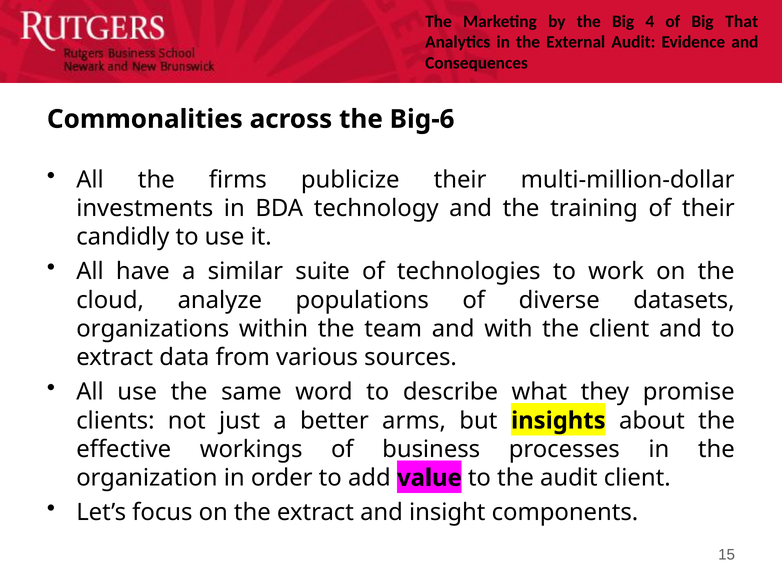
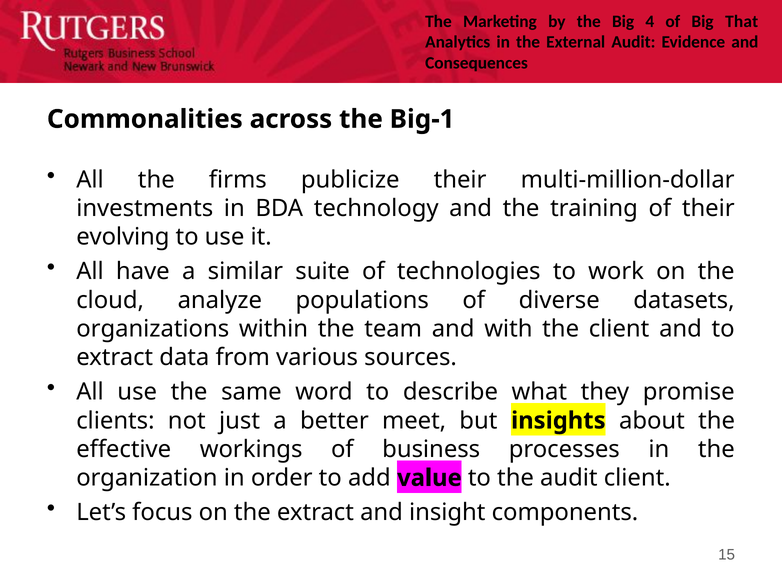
Big-6: Big-6 -> Big-1
candidly: candidly -> evolving
arms: arms -> meet
